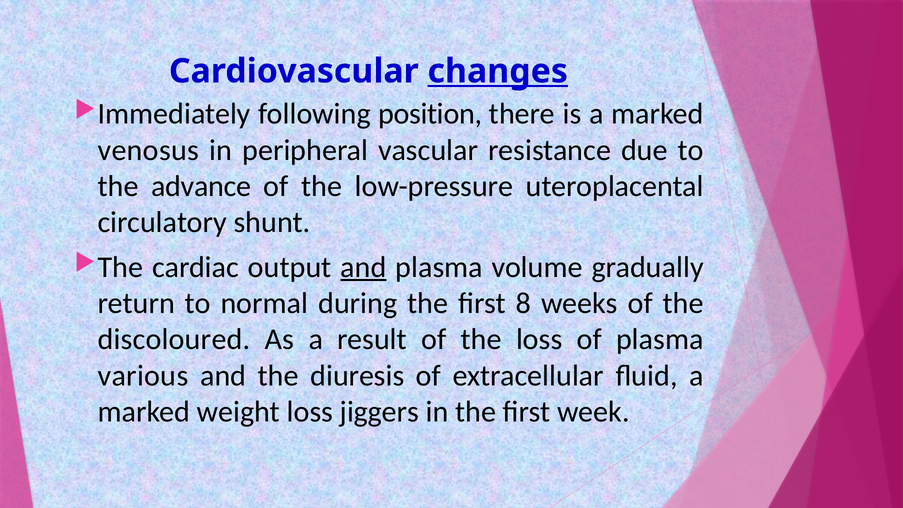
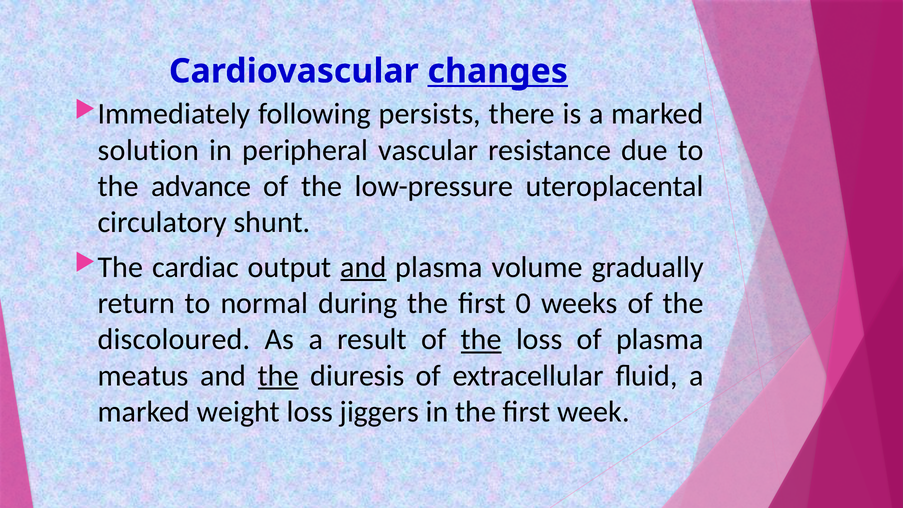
position: position -> persists
venosus: venosus -> solution
8: 8 -> 0
the at (481, 339) underline: none -> present
various: various -> meatus
the at (278, 376) underline: none -> present
